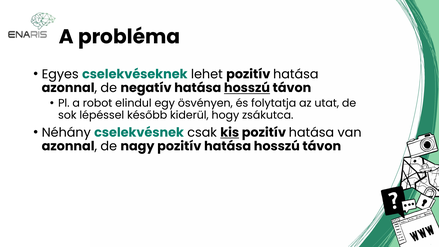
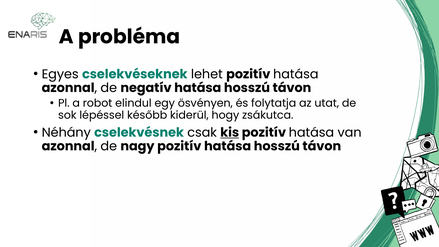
hosszú at (247, 88) underline: present -> none
